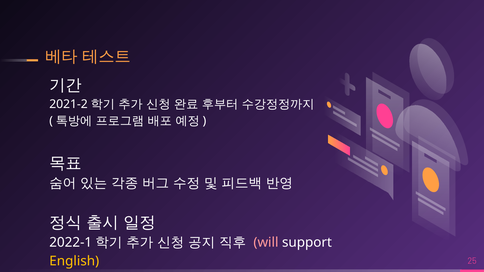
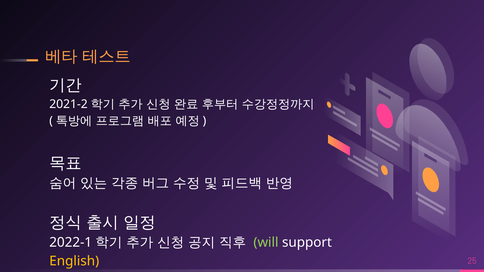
will colour: pink -> light green
